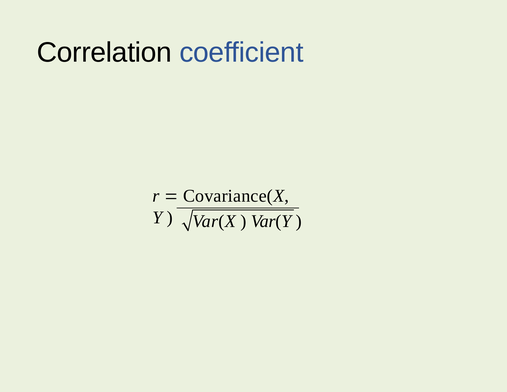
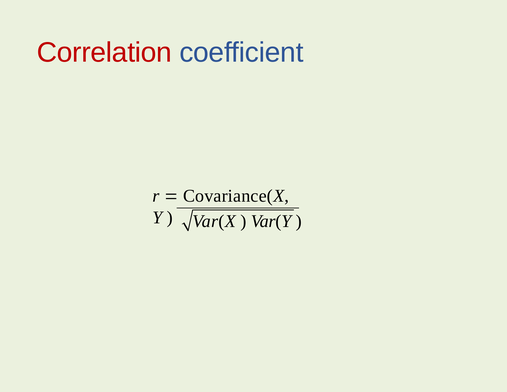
Correlation colour: black -> red
